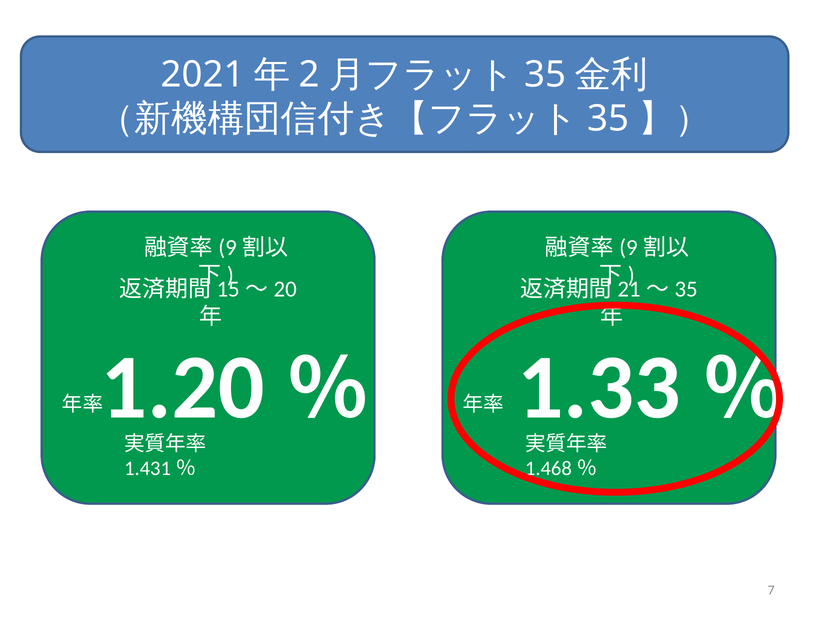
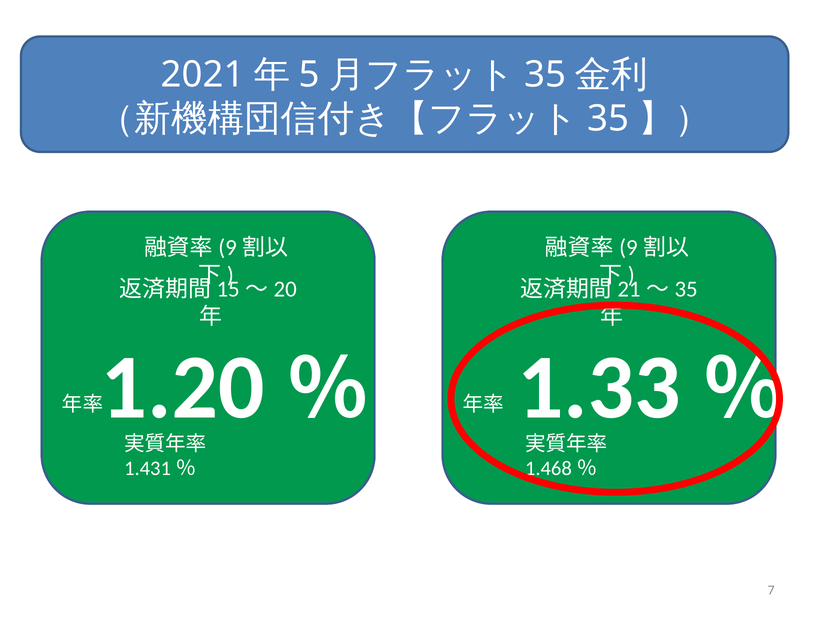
2: 2 -> 5
